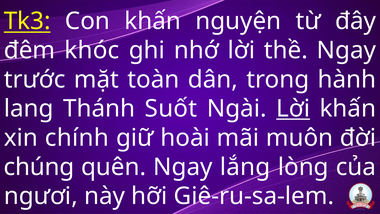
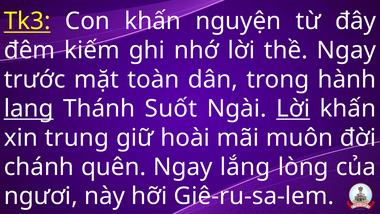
khóc: khóc -> kiếm
lang underline: none -> present
chính: chính -> trung
chúng: chúng -> chánh
